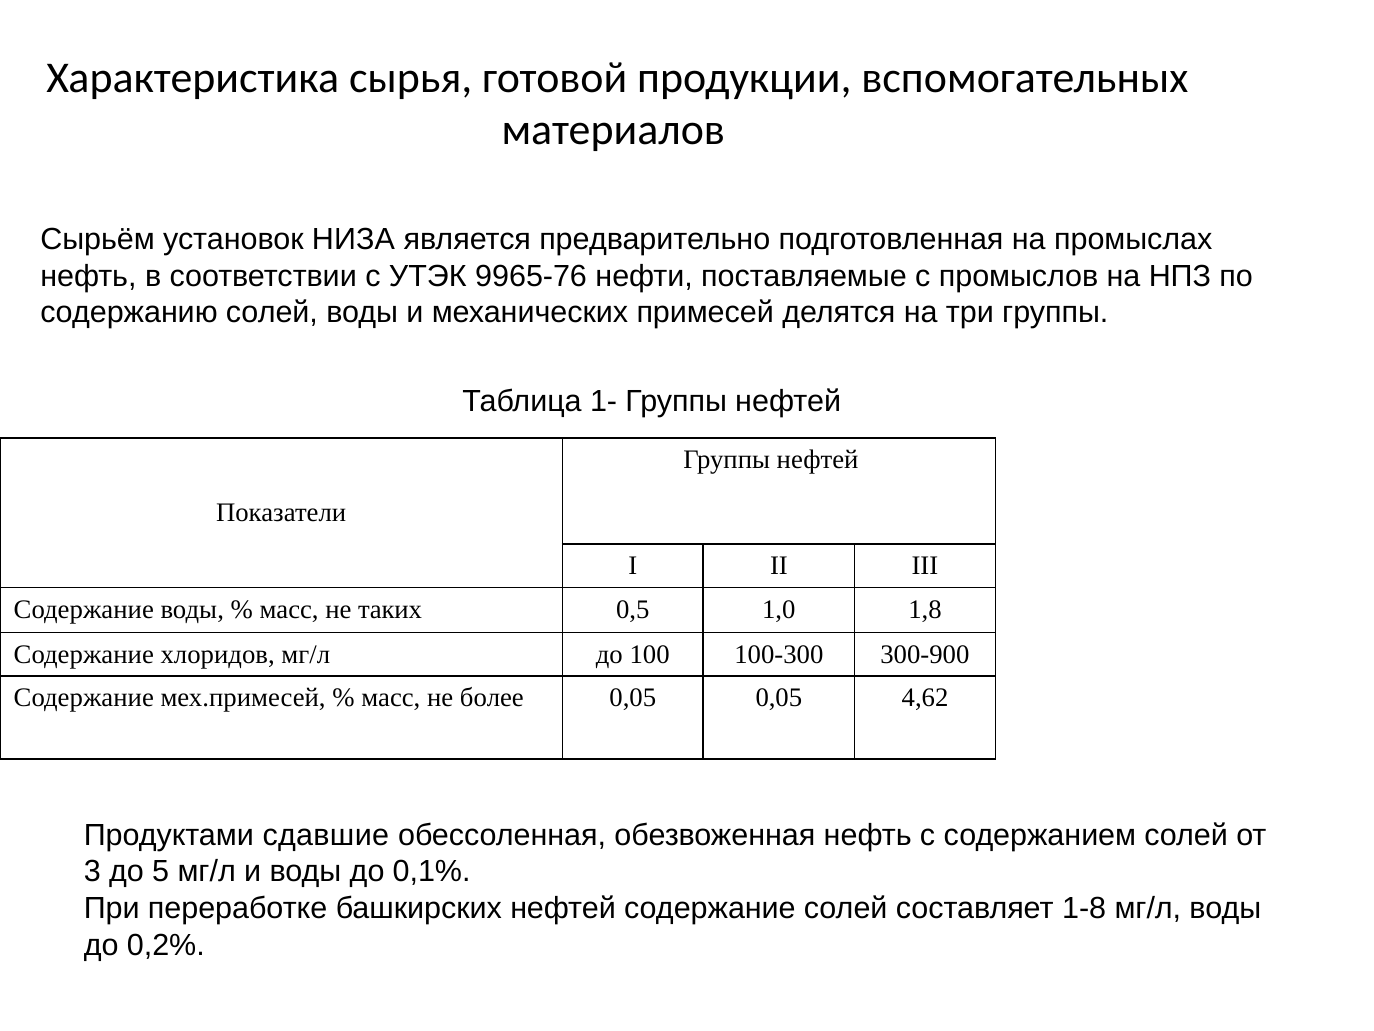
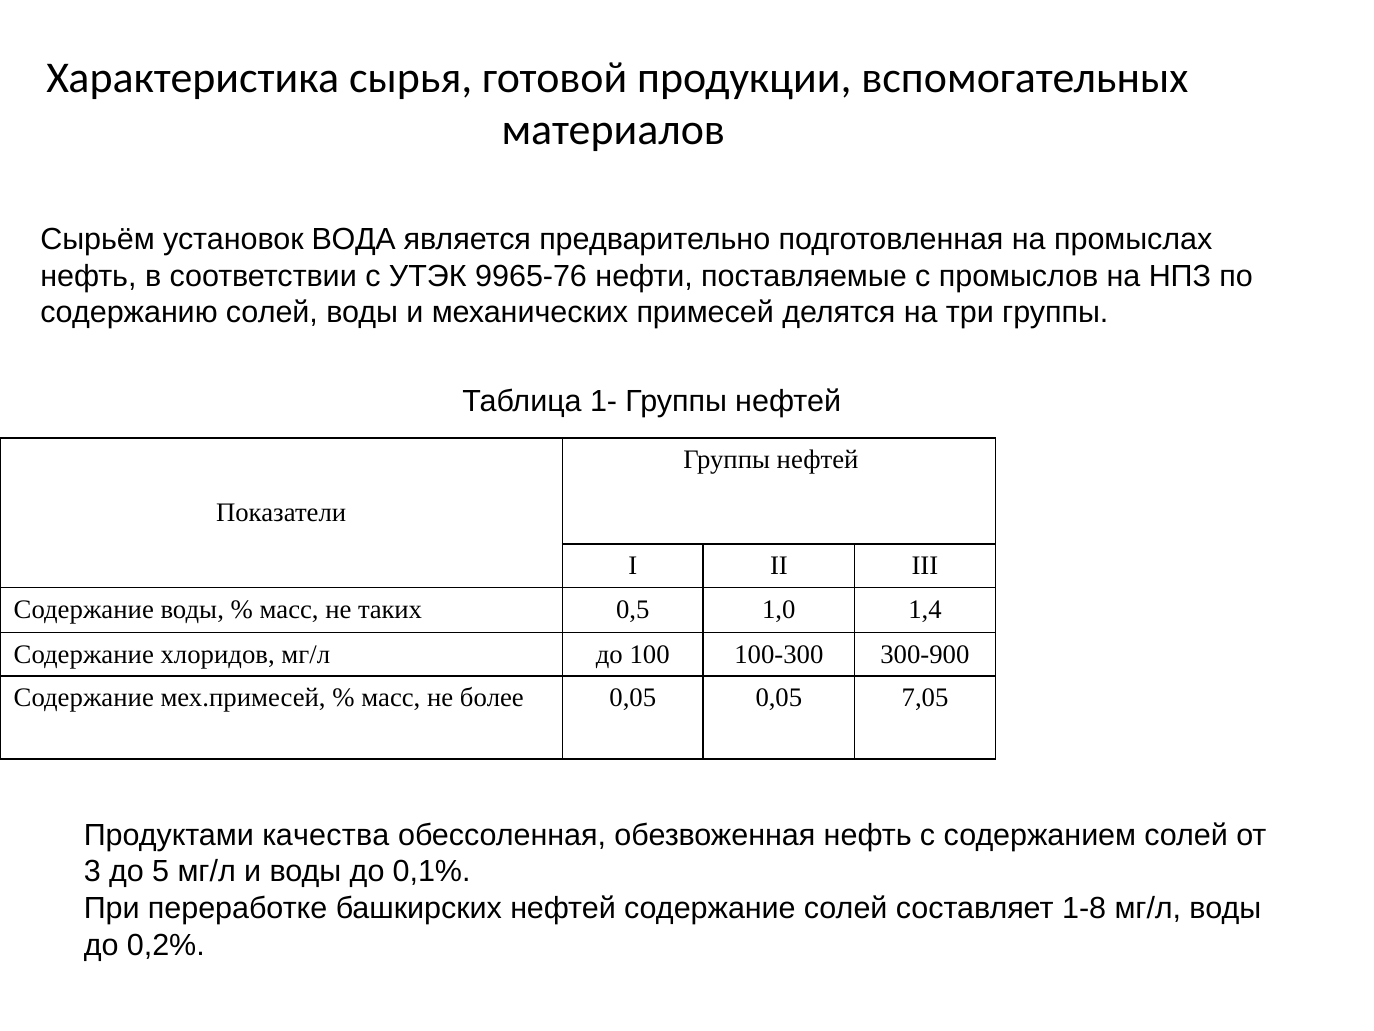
НИЗА: НИЗА -> ВОДА
1,8: 1,8 -> 1,4
4,62: 4,62 -> 7,05
сдавшие: сдавшие -> качества
